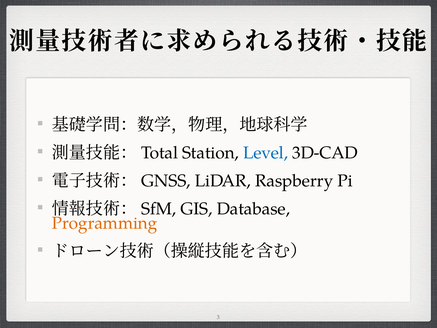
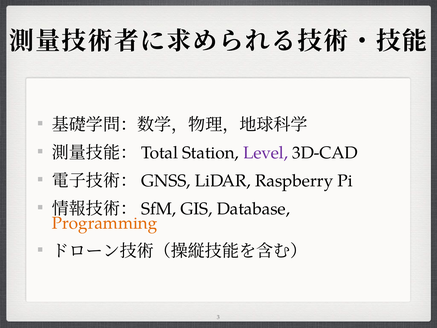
Level colour: blue -> purple
